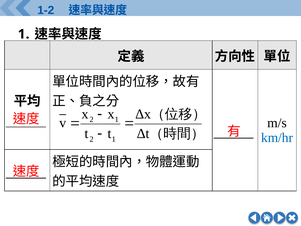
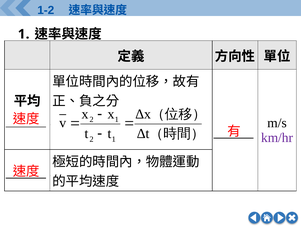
km/hr colour: blue -> purple
